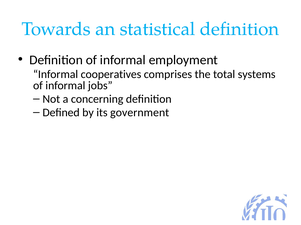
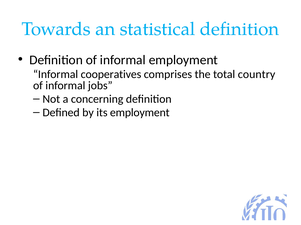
systems: systems -> country
its government: government -> employment
